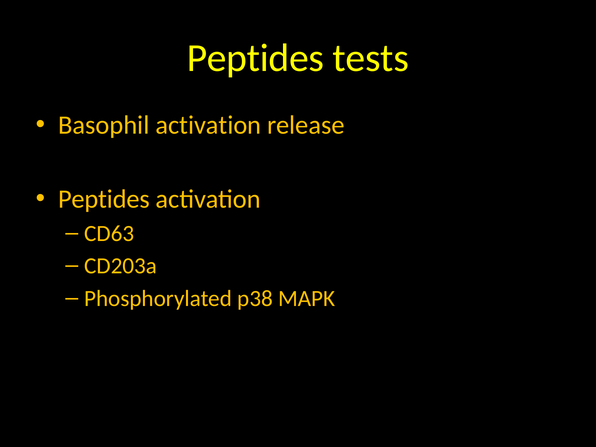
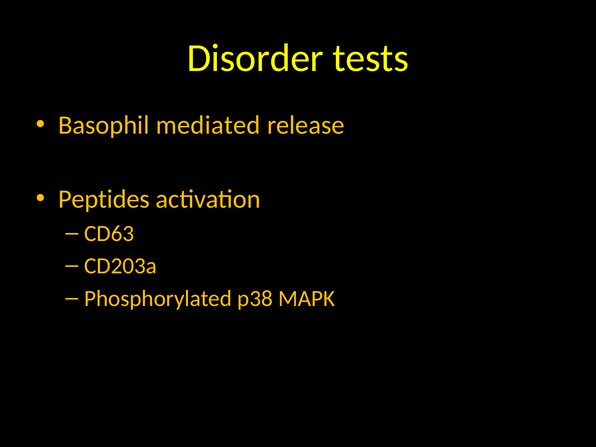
Peptides at (255, 58): Peptides -> Disorder
Basophil activation: activation -> mediated
